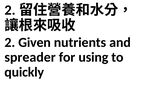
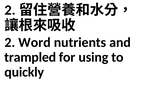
Given: Given -> Word
spreader: spreader -> trampled
